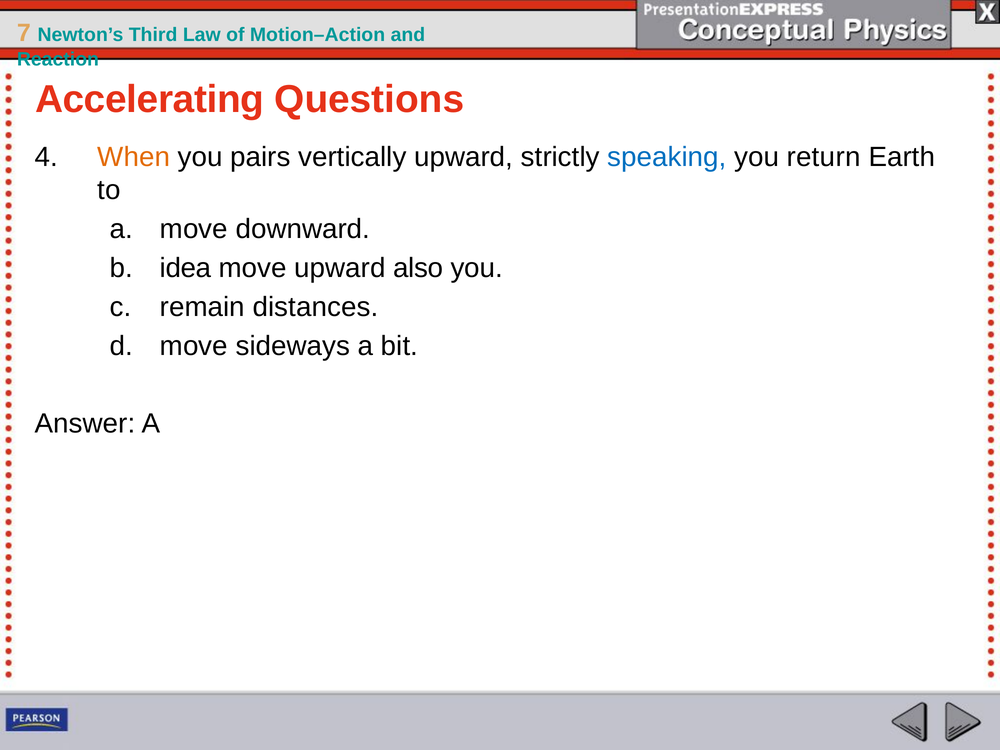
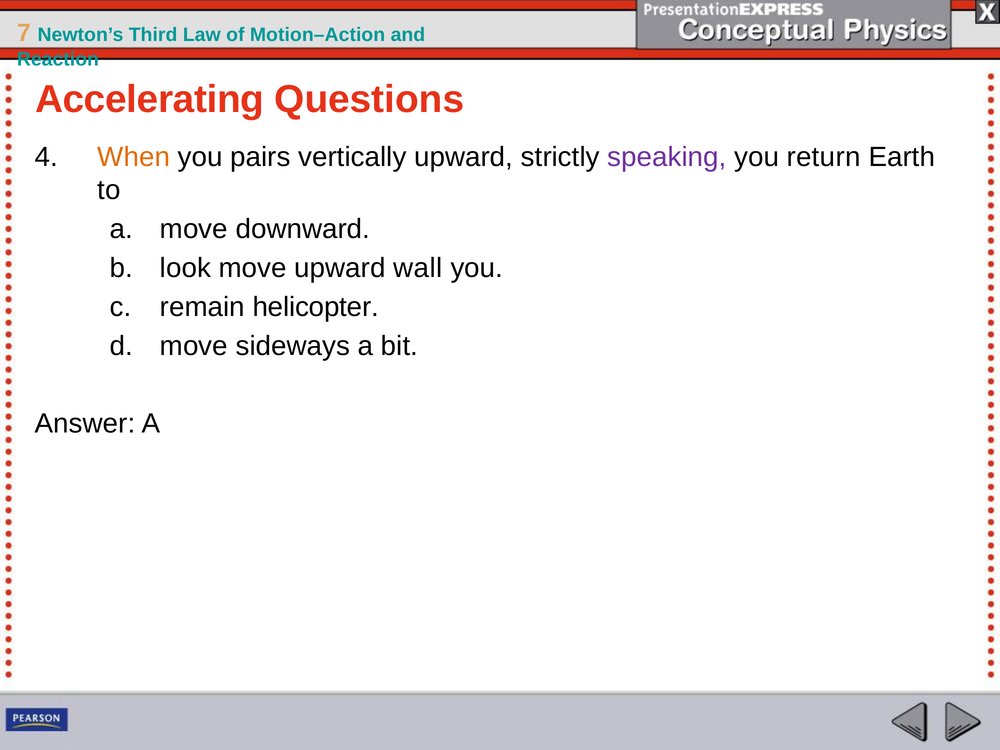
speaking colour: blue -> purple
idea: idea -> look
also: also -> wall
distances: distances -> helicopter
